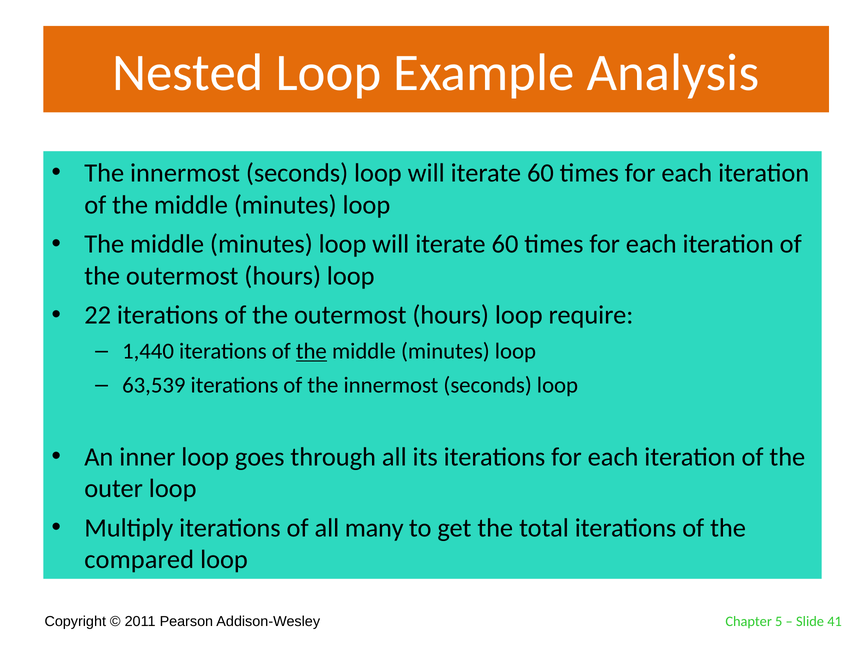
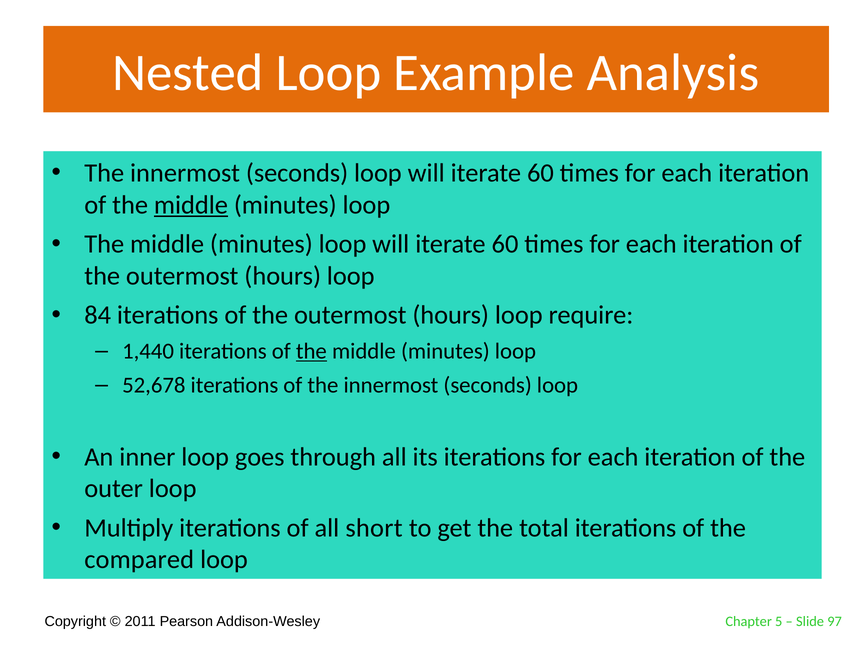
middle at (191, 205) underline: none -> present
22: 22 -> 84
63,539: 63,539 -> 52,678
many: many -> short
41: 41 -> 97
